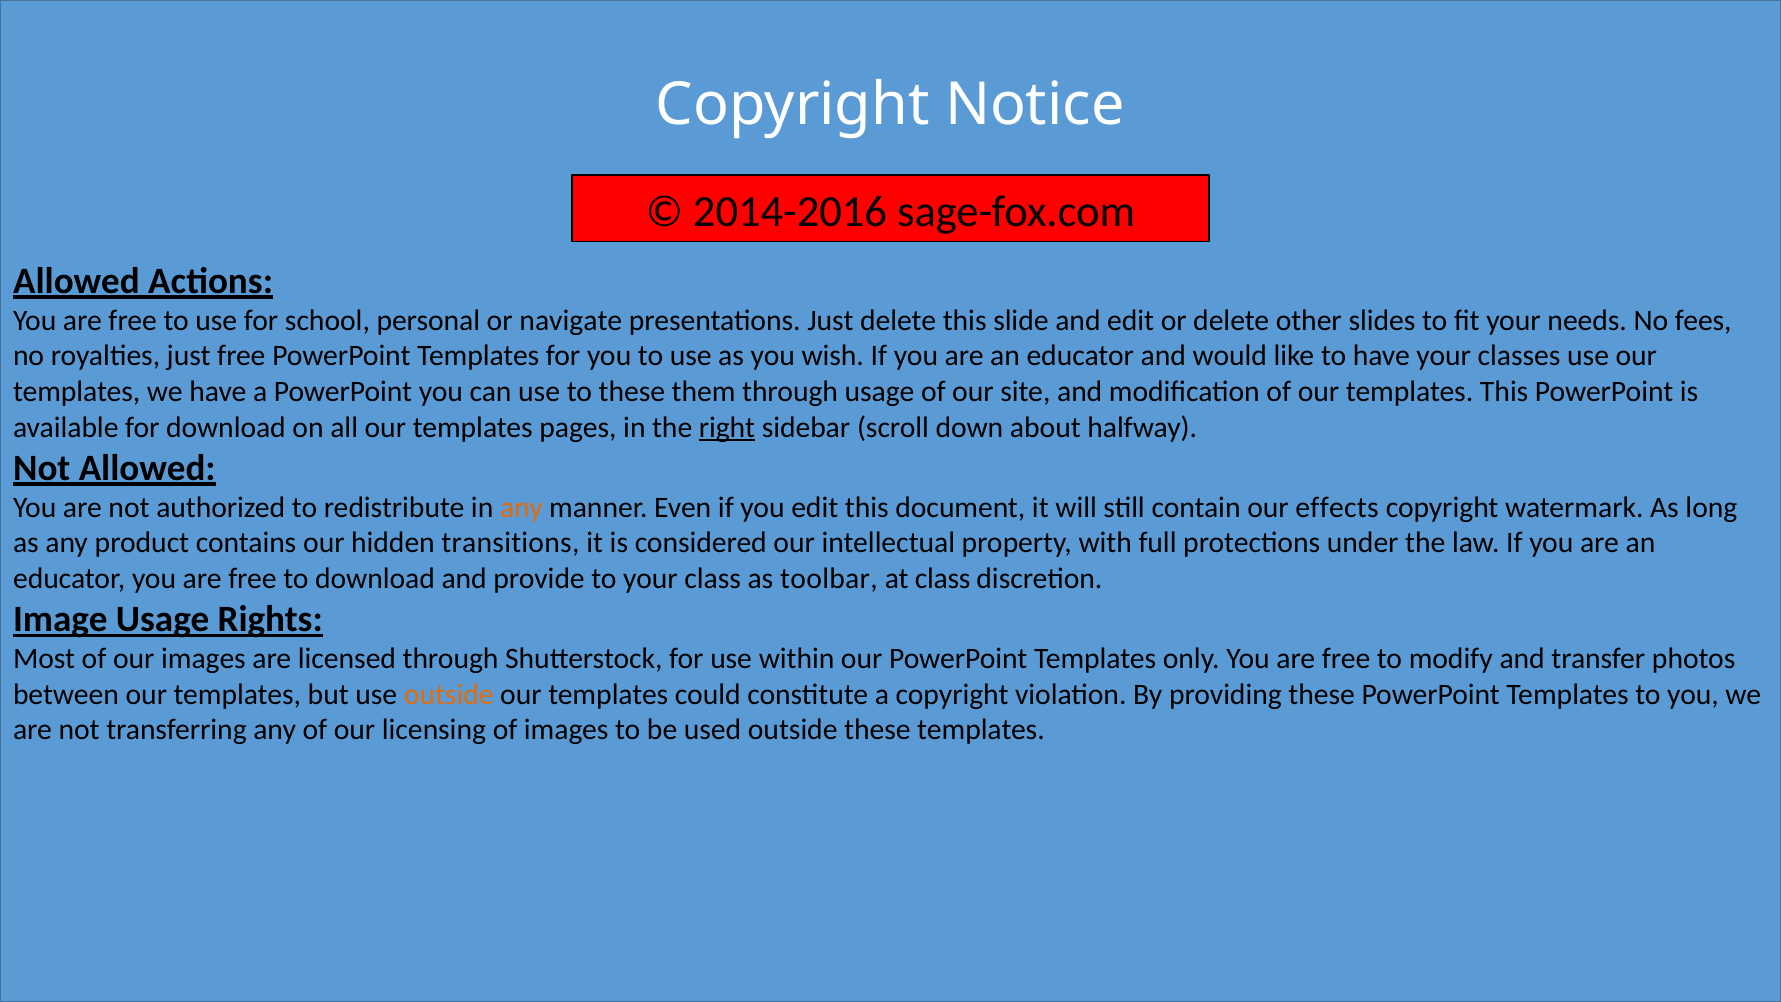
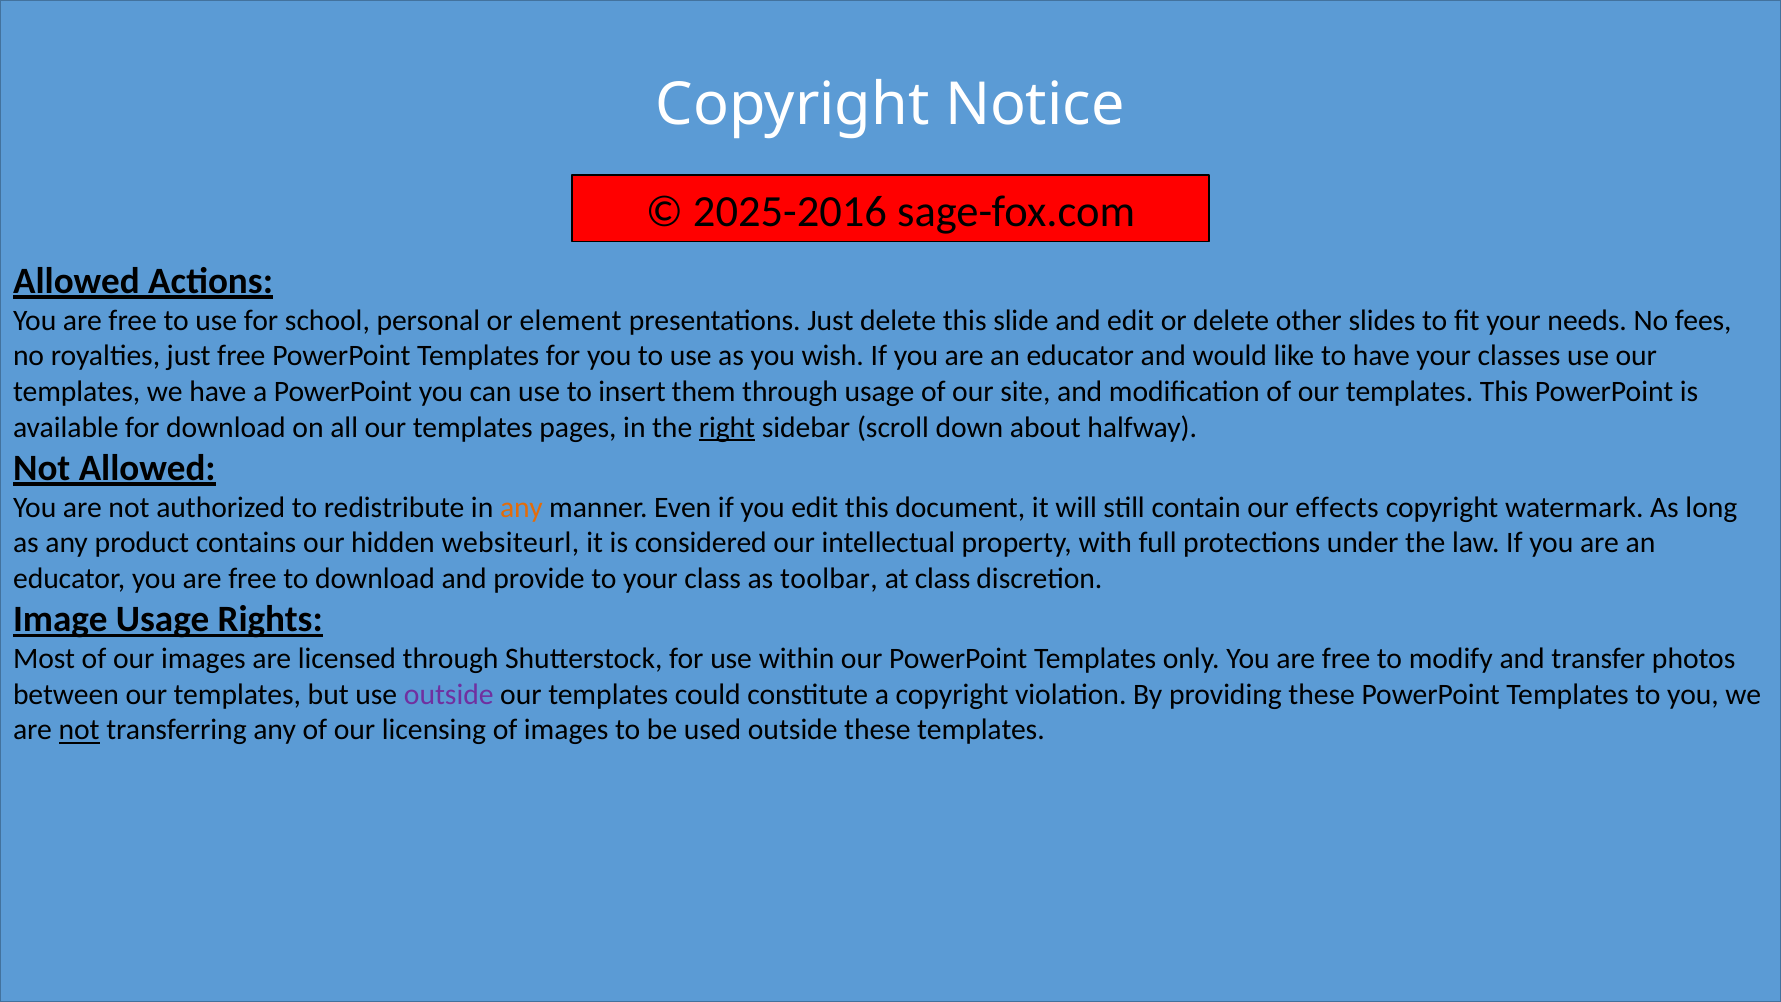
2014-2016: 2014-2016 -> 2025-2016
navigate: navigate -> element
to these: these -> insert
transitions: transitions -> websiteurl
outside at (449, 694) colour: orange -> purple
not at (79, 730) underline: none -> present
